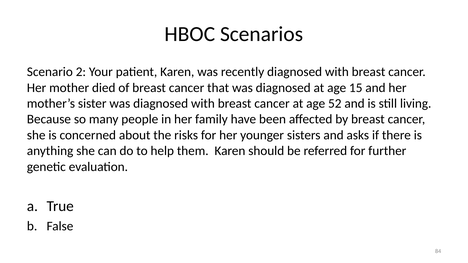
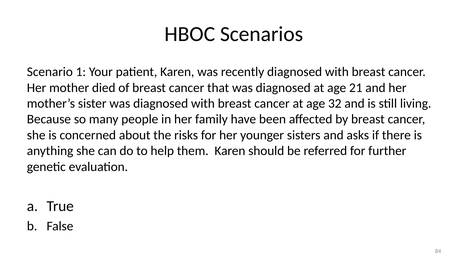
2: 2 -> 1
15: 15 -> 21
52: 52 -> 32
